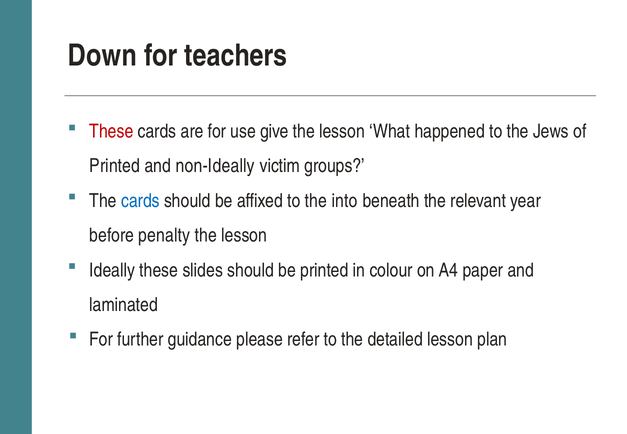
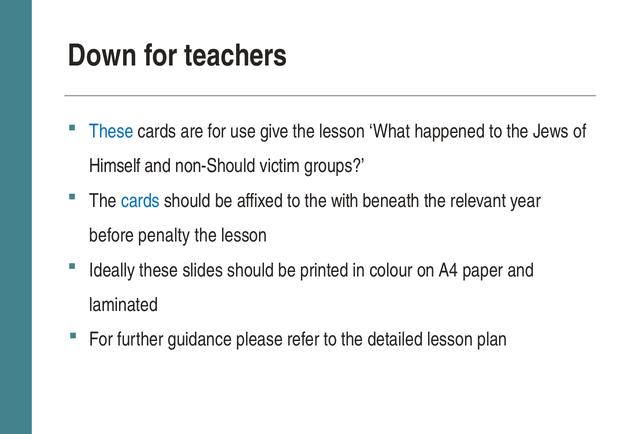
These at (111, 131) colour: red -> blue
Printed at (115, 166): Printed -> Himself
non-Ideally: non-Ideally -> non-Should
into: into -> with
